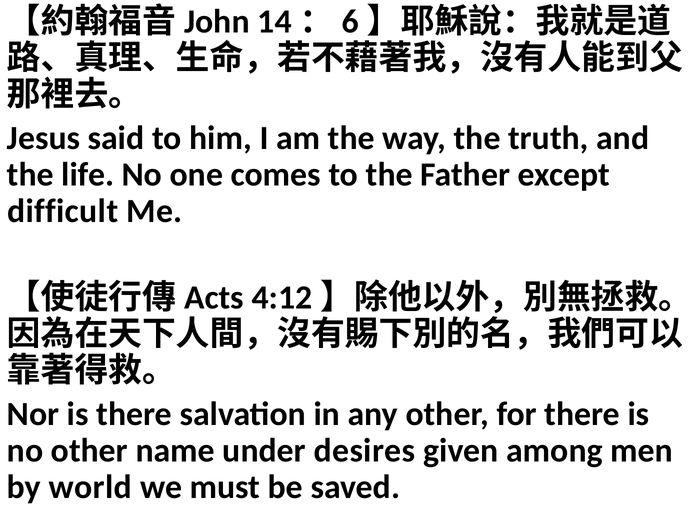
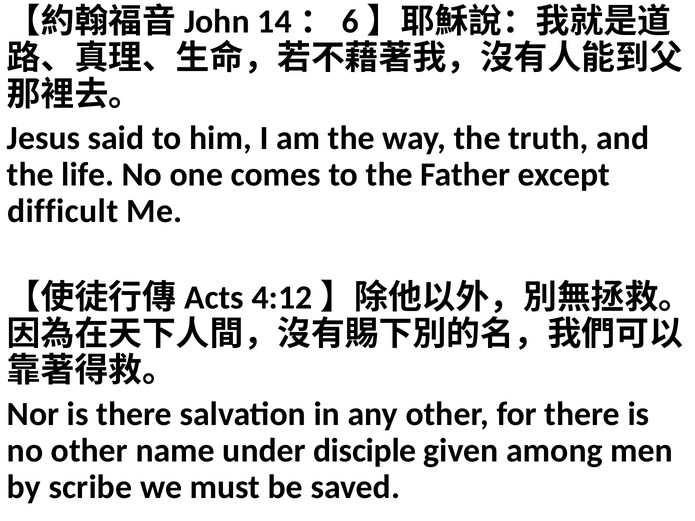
desires: desires -> disciple
world: world -> scribe
